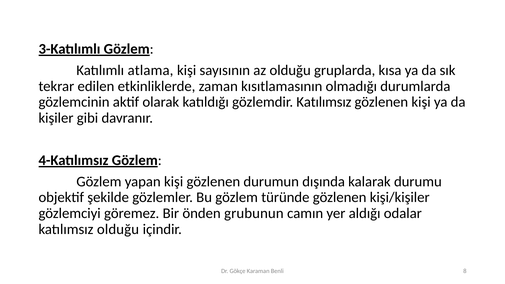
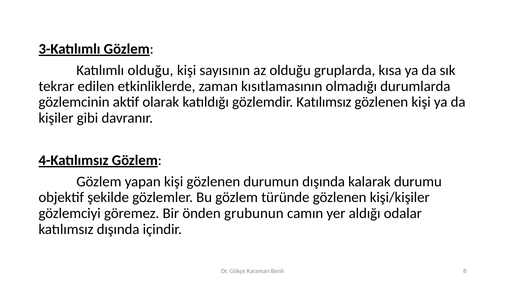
Katılımlı atlama: atlama -> olduğu
katılımsız olduğu: olduğu -> dışında
